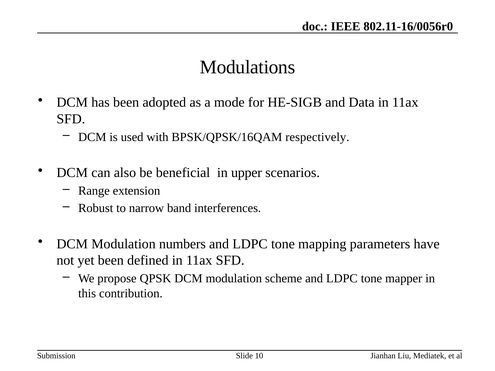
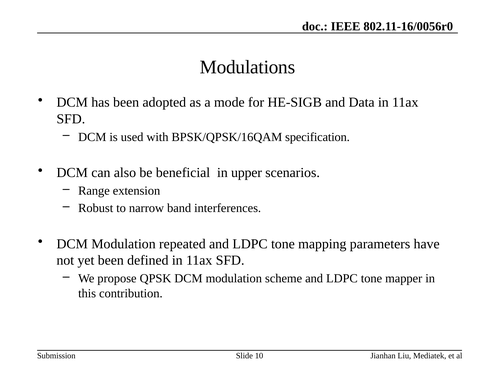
respectively: respectively -> specification
numbers: numbers -> repeated
